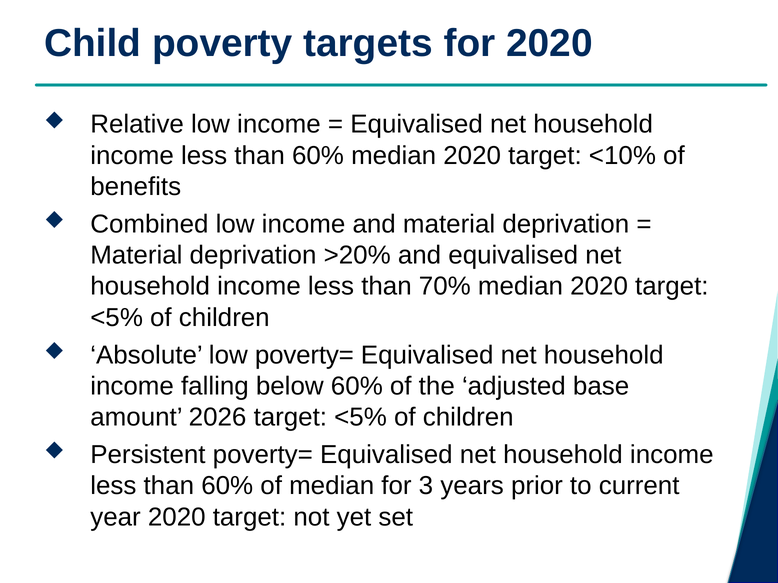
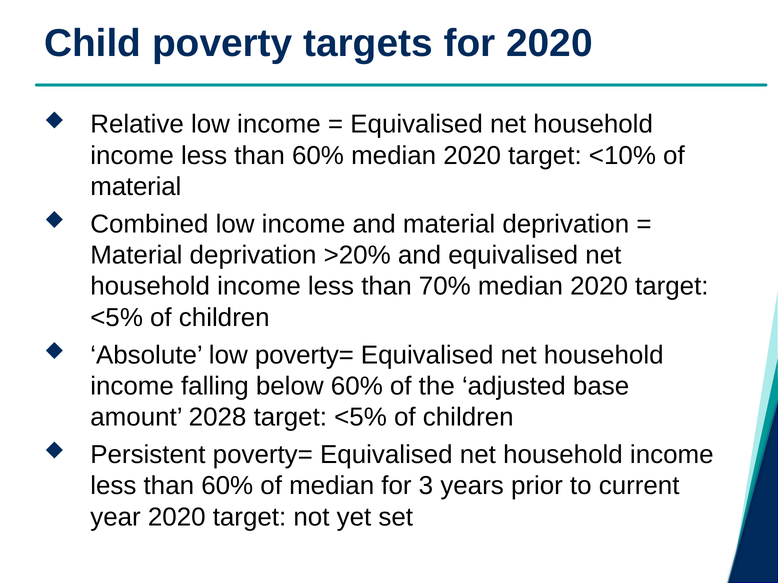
benefits at (136, 187): benefits -> material
2026: 2026 -> 2028
